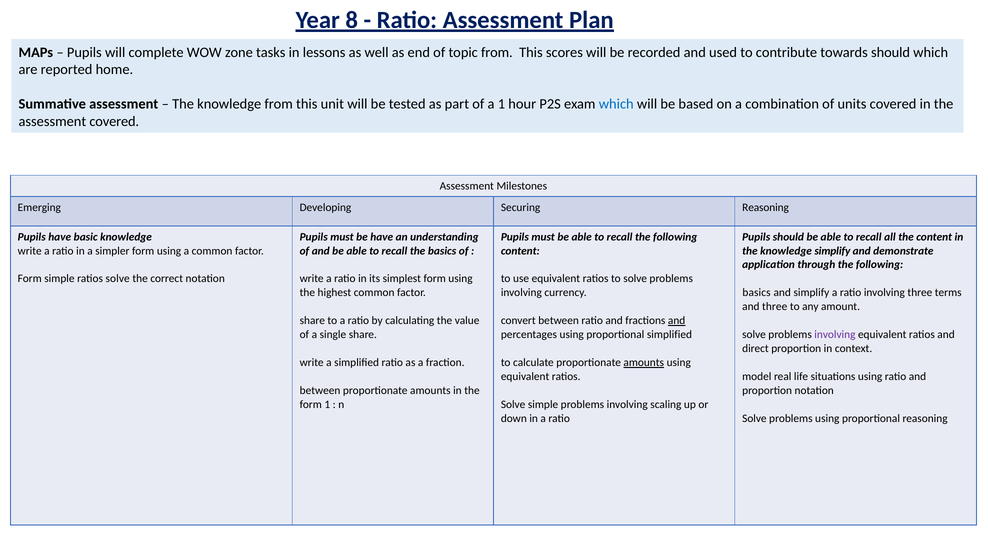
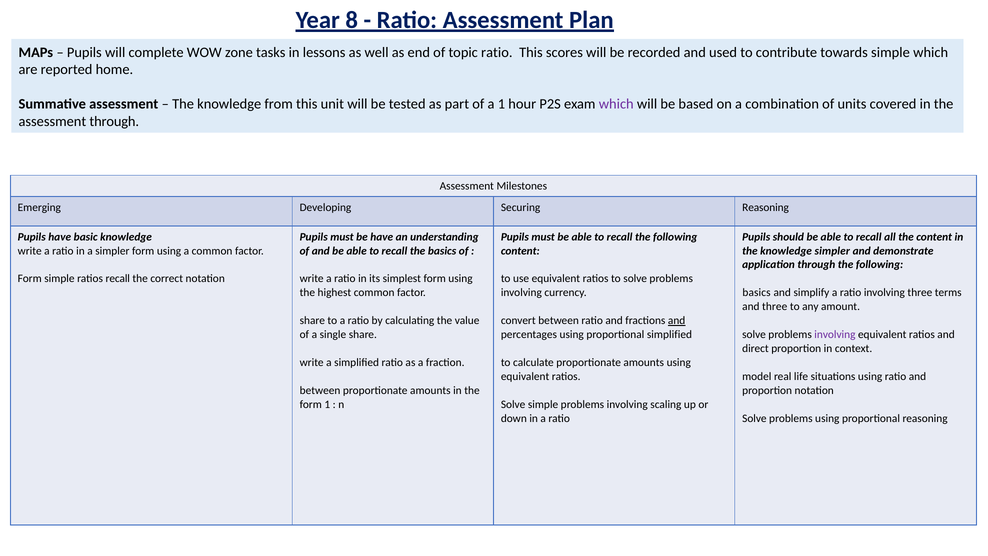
topic from: from -> ratio
towards should: should -> simple
which at (616, 104) colour: blue -> purple
assessment covered: covered -> through
knowledge simplify: simplify -> simpler
simple ratios solve: solve -> recall
amounts at (644, 362) underline: present -> none
